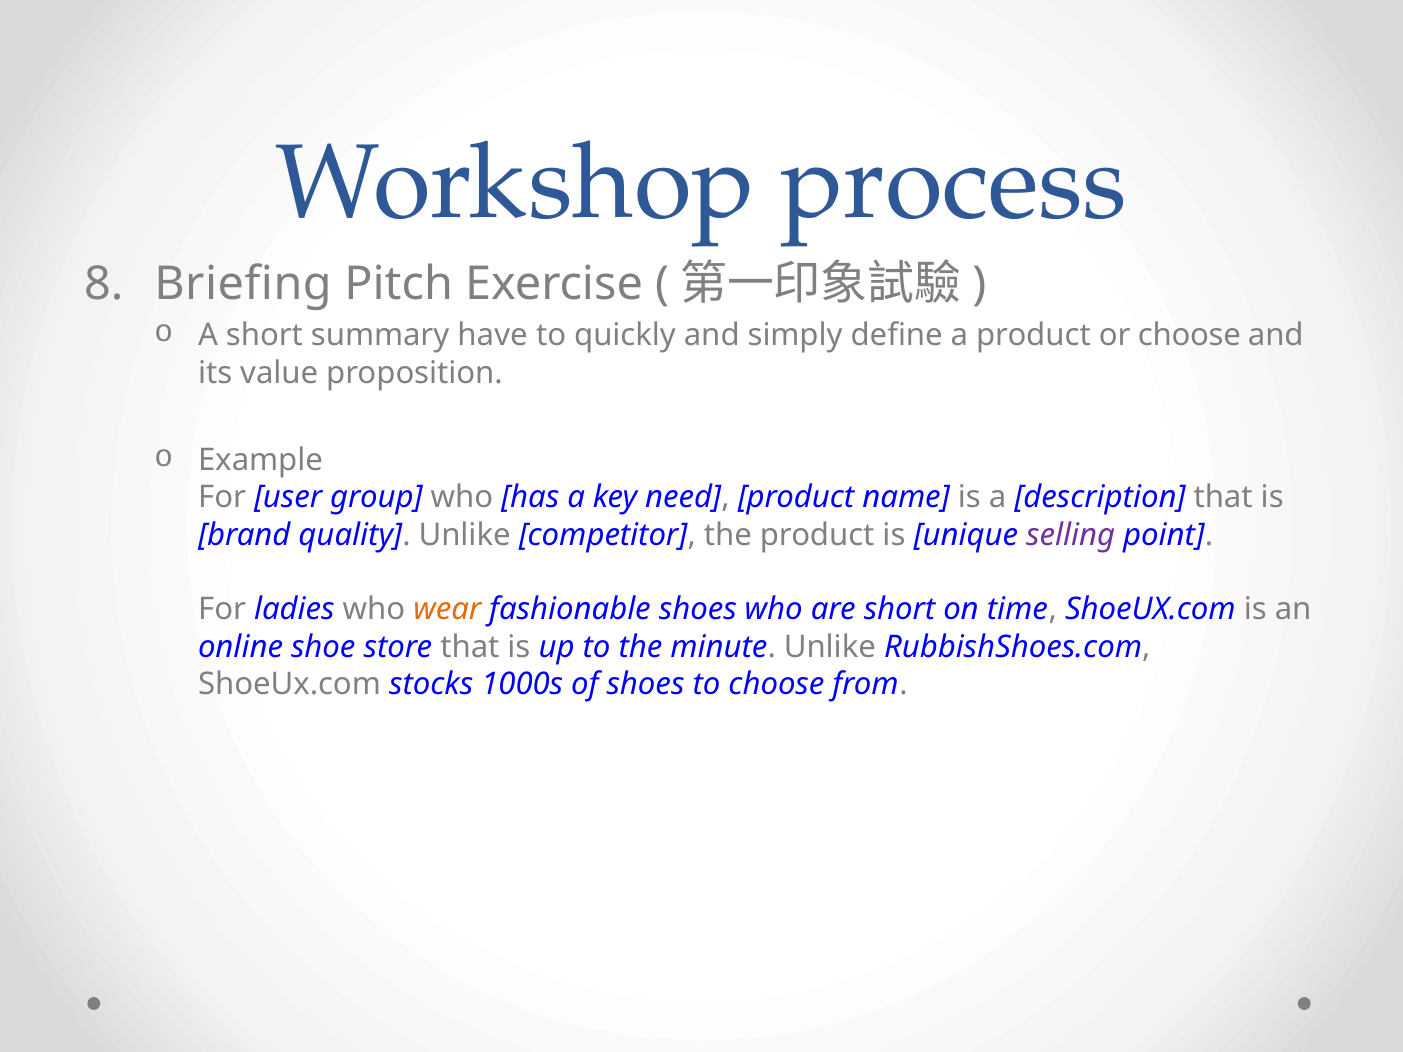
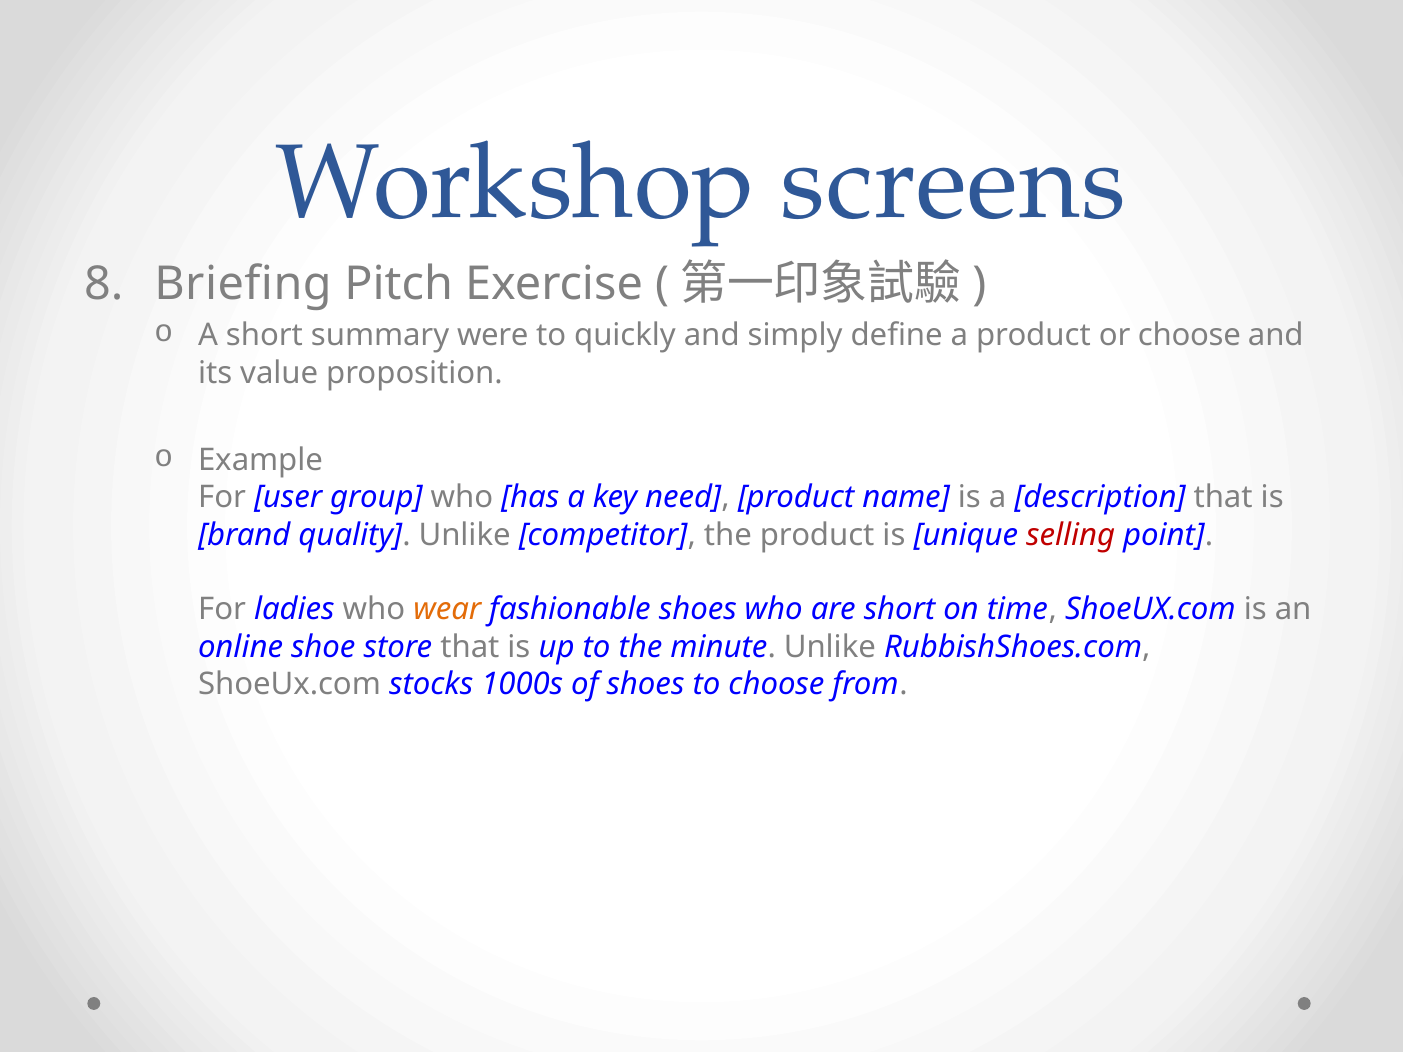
process: process -> screens
have: have -> were
selling colour: purple -> red
